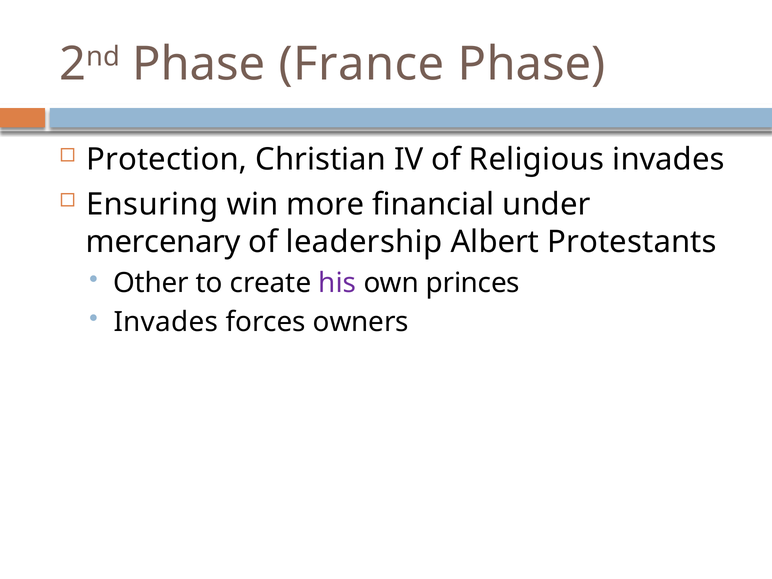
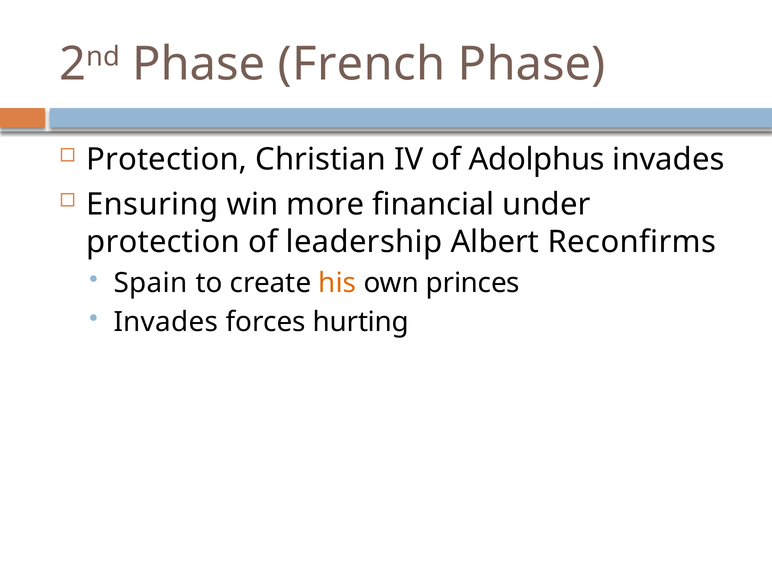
France: France -> French
Religious: Religious -> Adolphus
mercenary at (163, 242): mercenary -> protection
Protestants: Protestants -> Reconfirms
Other: Other -> Spain
his colour: purple -> orange
owners: owners -> hurting
